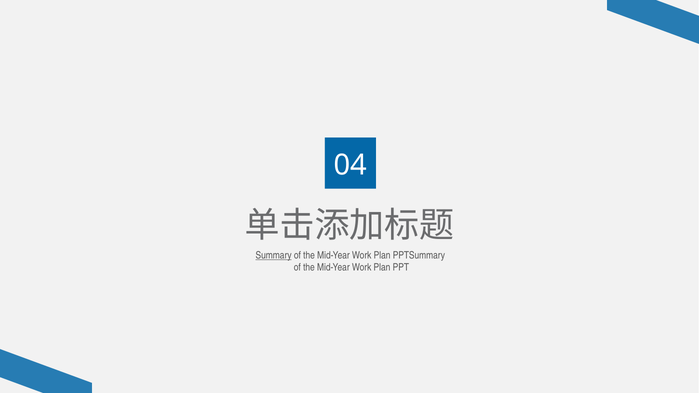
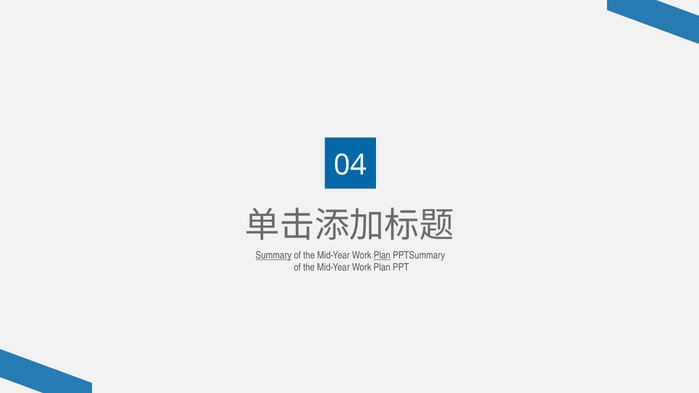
Plan at (382, 255) underline: none -> present
